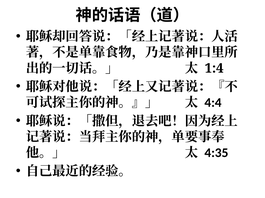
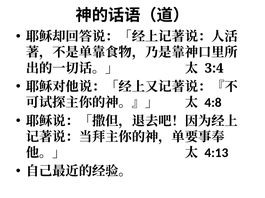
1:4: 1:4 -> 3:4
4:4: 4:4 -> 4:8
4:35: 4:35 -> 4:13
